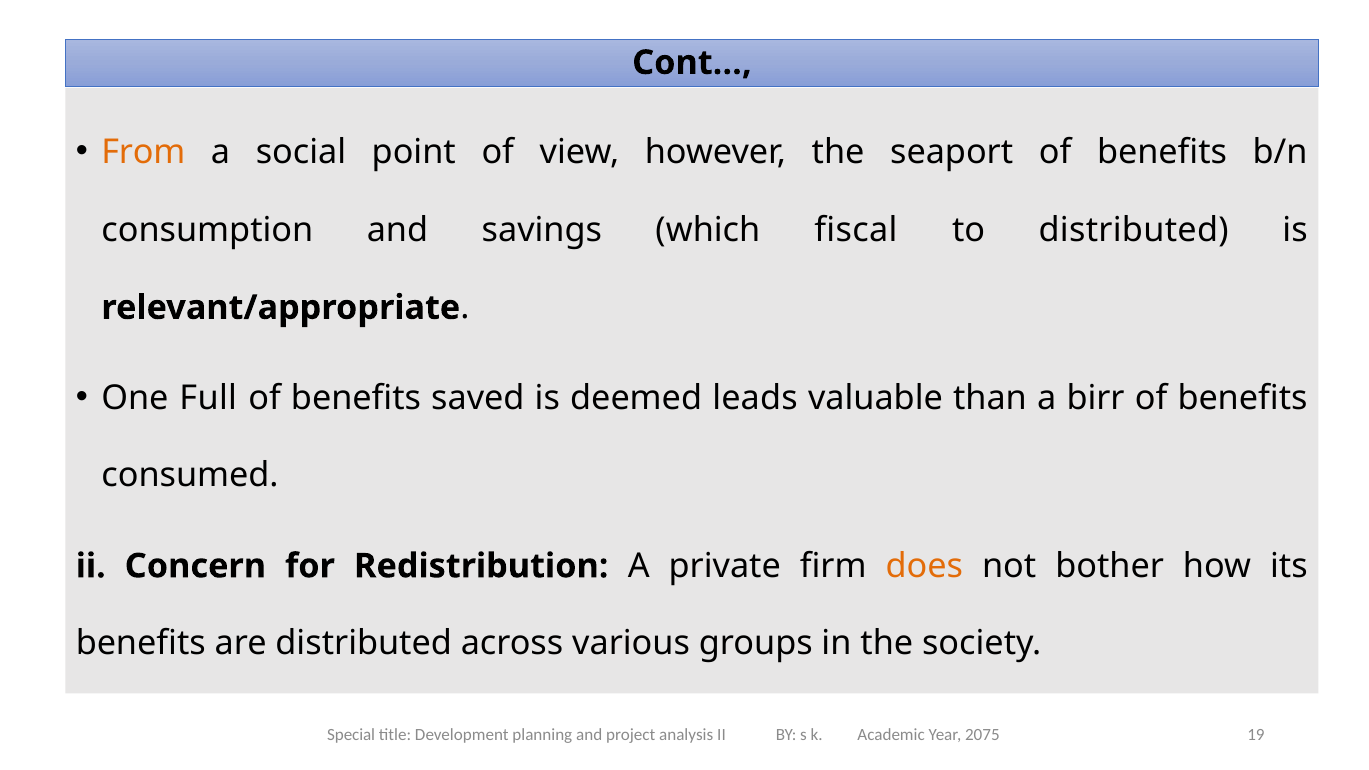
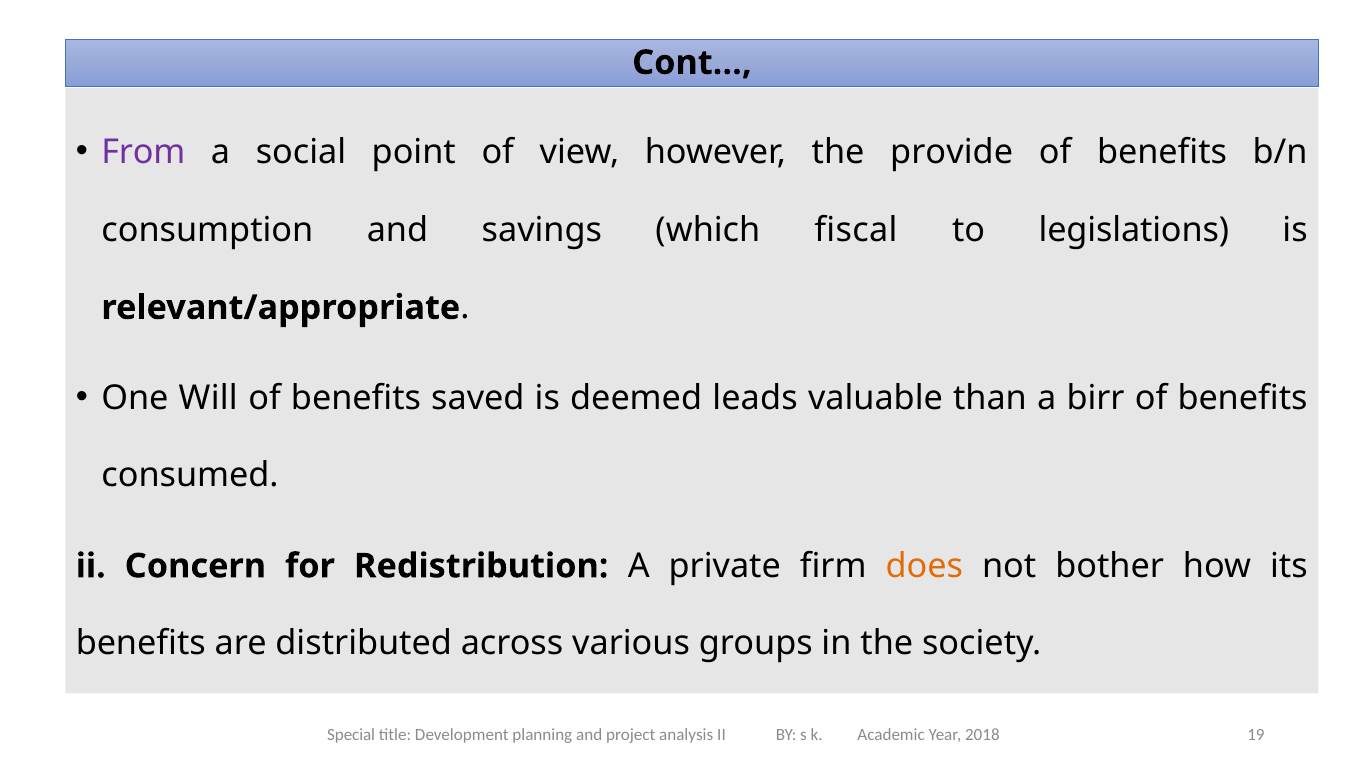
From colour: orange -> purple
seaport: seaport -> provide
to distributed: distributed -> legislations
Full: Full -> Will
2075: 2075 -> 2018
